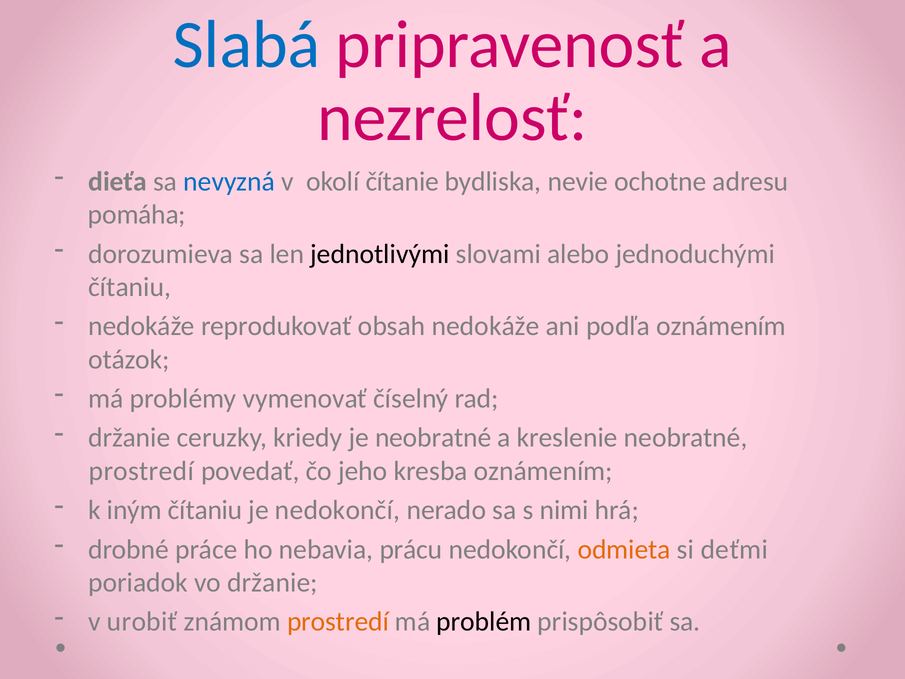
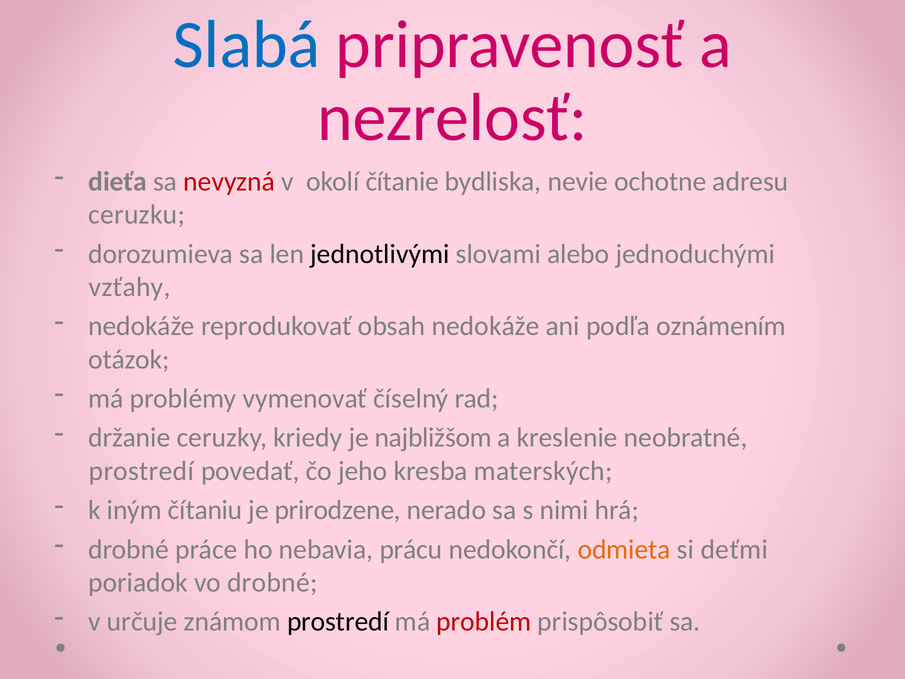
nevyzná colour: blue -> red
pomáha: pomáha -> ceruzku
čítaniu at (130, 287): čítaniu -> vzťahy
je neobratné: neobratné -> najbližšom
kresba oznámením: oznámením -> materských
je nedokončí: nedokončí -> prirodzene
vo držanie: držanie -> drobné
urobiť: urobiť -> určuje
prostredí at (338, 622) colour: orange -> black
problém colour: black -> red
